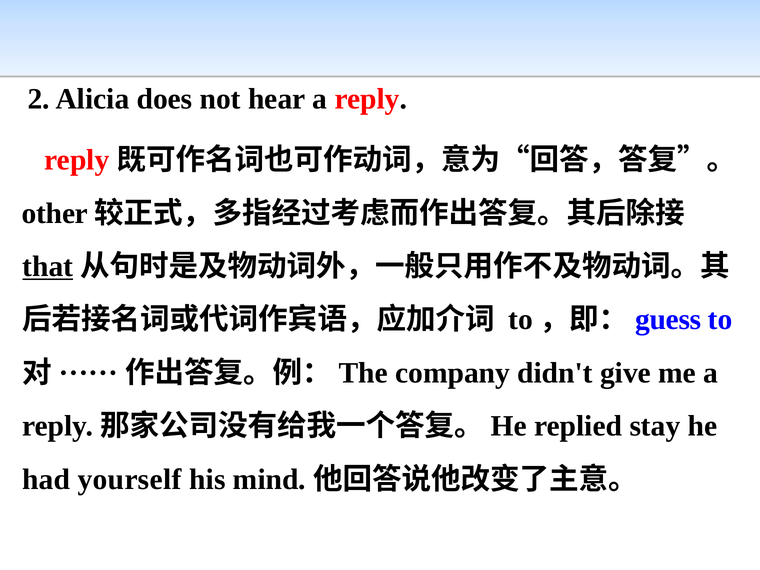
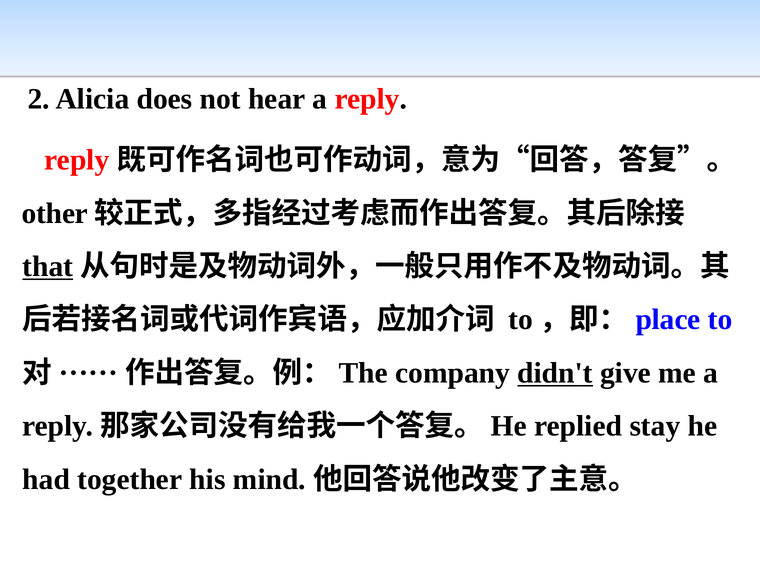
guess: guess -> place
didn't underline: none -> present
yourself: yourself -> together
